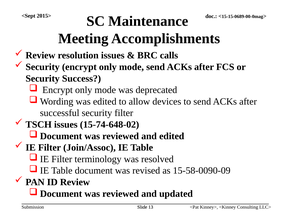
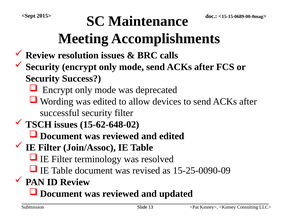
15-74-648-02: 15-74-648-02 -> 15-62-648-02
15-58-0090-09: 15-58-0090-09 -> 15-25-0090-09
